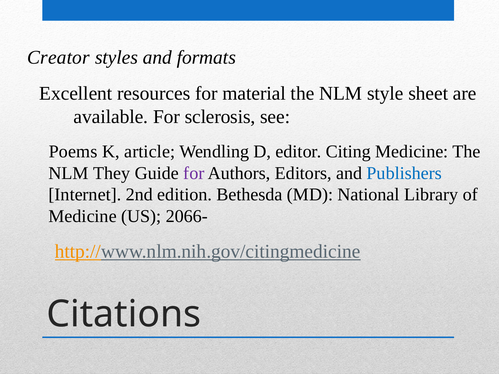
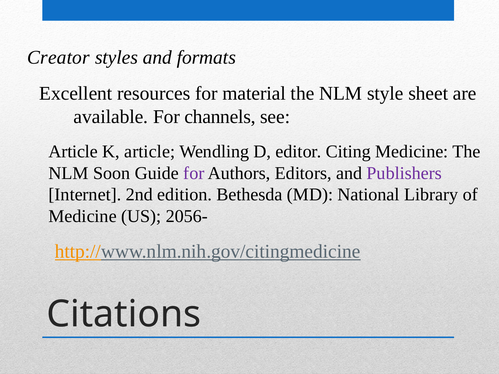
sclerosis: sclerosis -> channels
Poems at (73, 152): Poems -> Article
They: They -> Soon
Publishers colour: blue -> purple
2066-: 2066- -> 2056-
